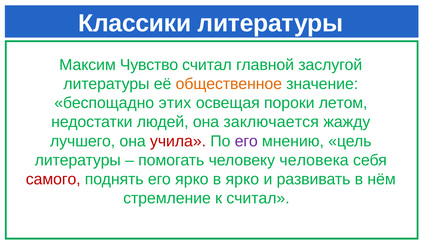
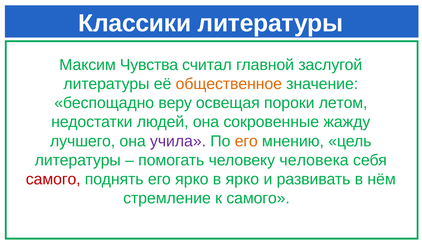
Чувство: Чувство -> Чувства
этих: этих -> веру
заключается: заключается -> сокровенные
учила colour: red -> purple
его at (246, 141) colour: purple -> orange
к считал: считал -> самого
